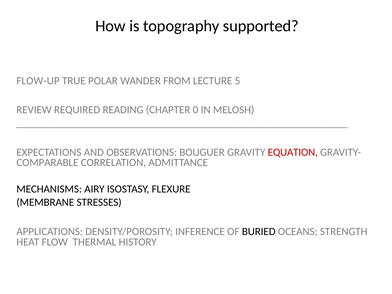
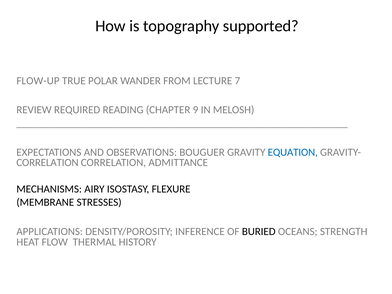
5: 5 -> 7
0: 0 -> 9
EQUATION colour: red -> blue
COMPARABLE at (47, 163): COMPARABLE -> CORRELATION
